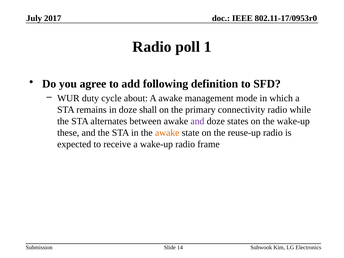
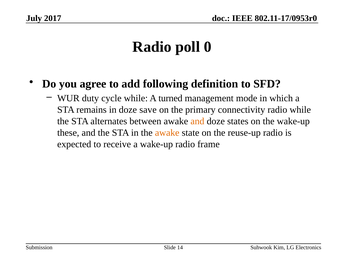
1: 1 -> 0
cycle about: about -> while
A awake: awake -> turned
shall: shall -> save
and at (197, 121) colour: purple -> orange
